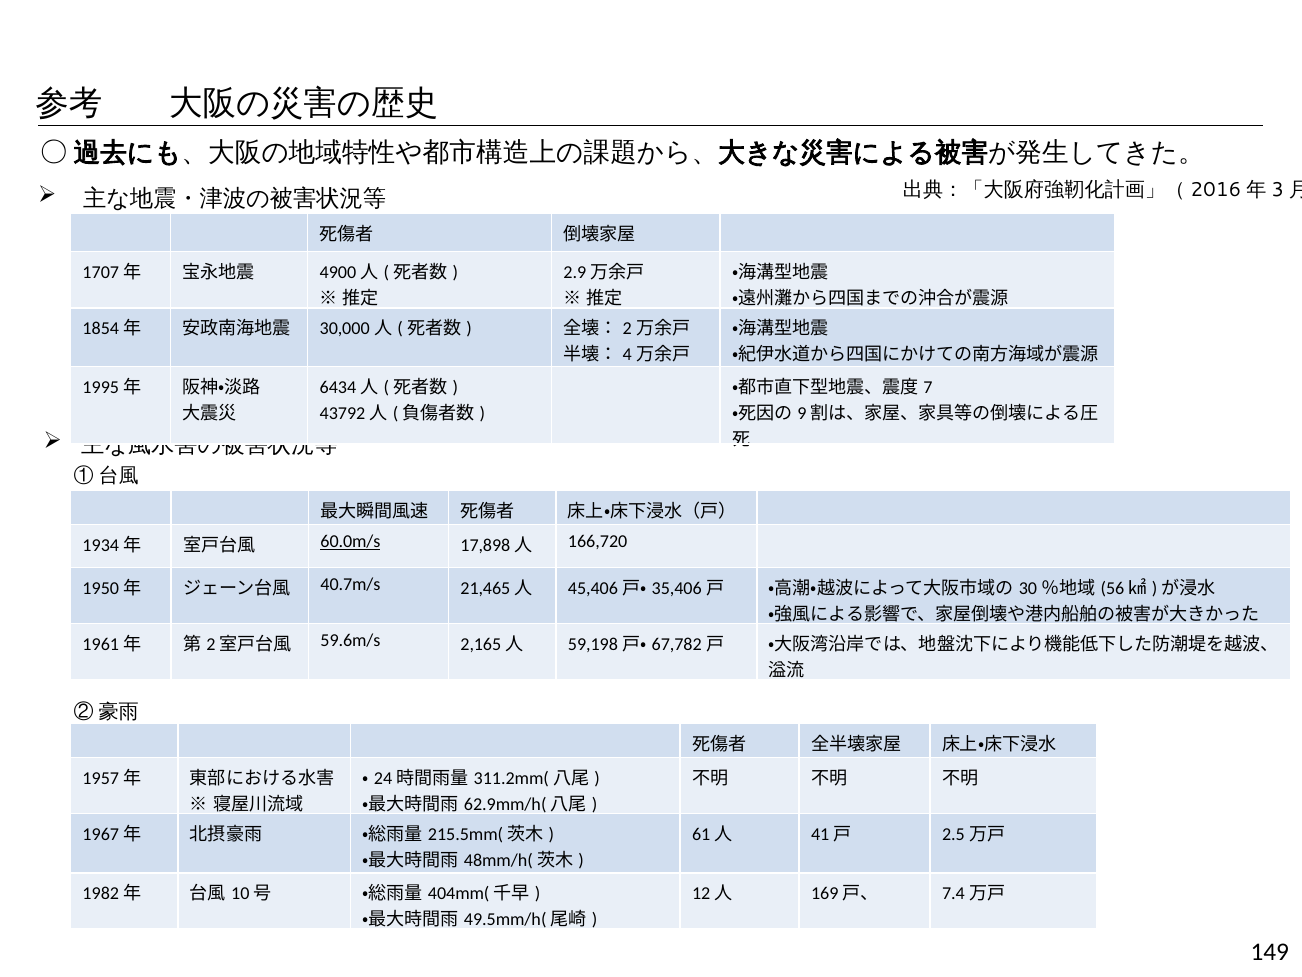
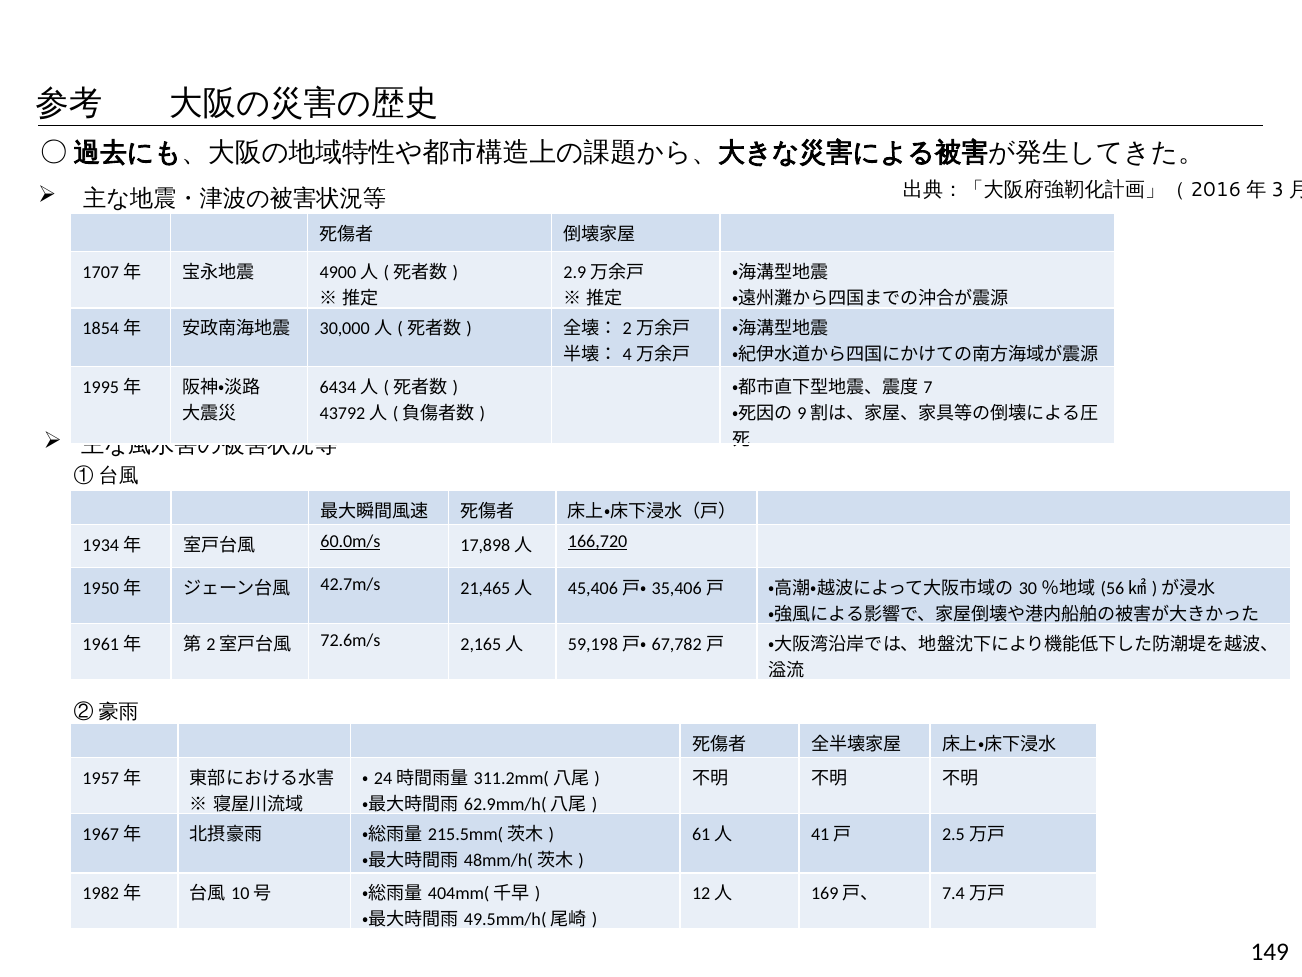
166,720 underline: none -> present
40.7m/s: 40.7m/s -> 42.7m/s
59.6m/s: 59.6m/s -> 72.6m/s
